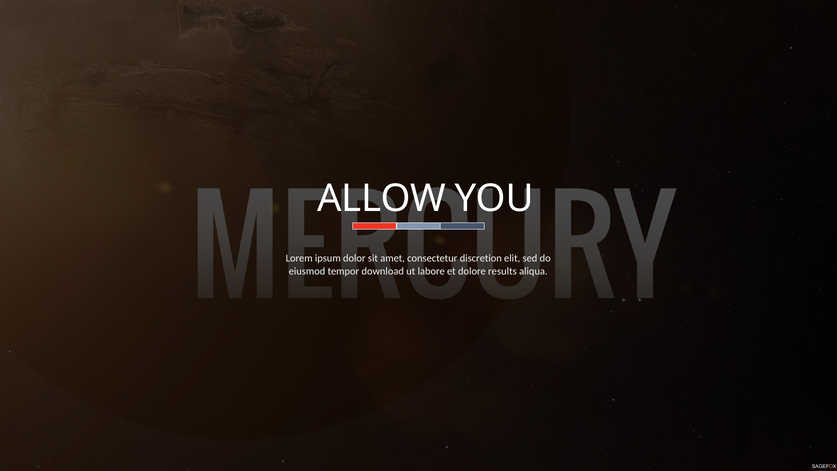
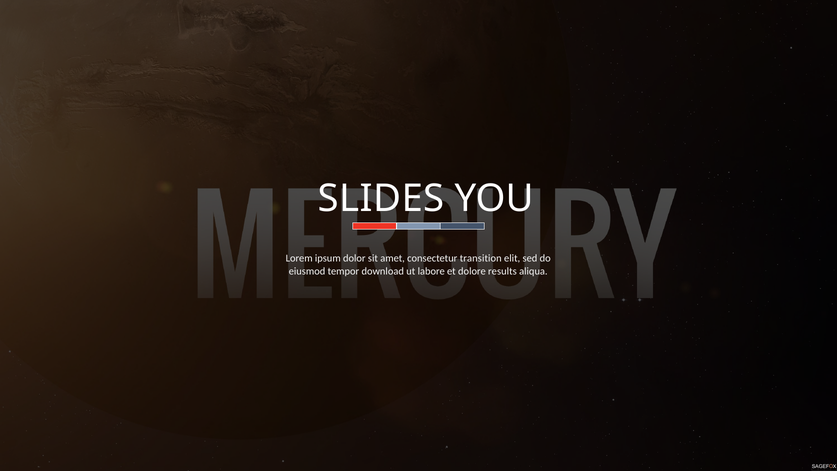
ALLOW: ALLOW -> SLIDES
discretion: discretion -> transition
